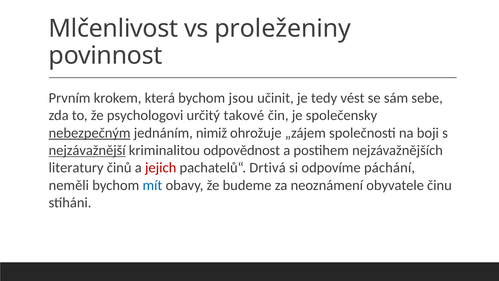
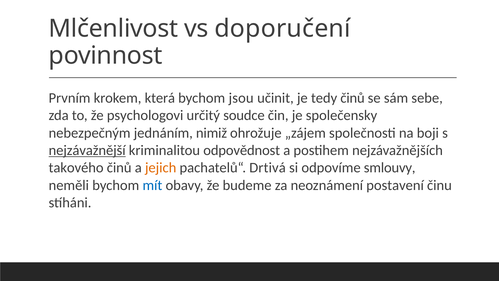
proleženiny: proleženiny -> doporučení
tedy vést: vést -> činů
takové: takové -> soudce
nebezpečným underline: present -> none
literatury: literatury -> takového
jejich colour: red -> orange
páchání: páchání -> smlouvy
obyvatele: obyvatele -> postavení
